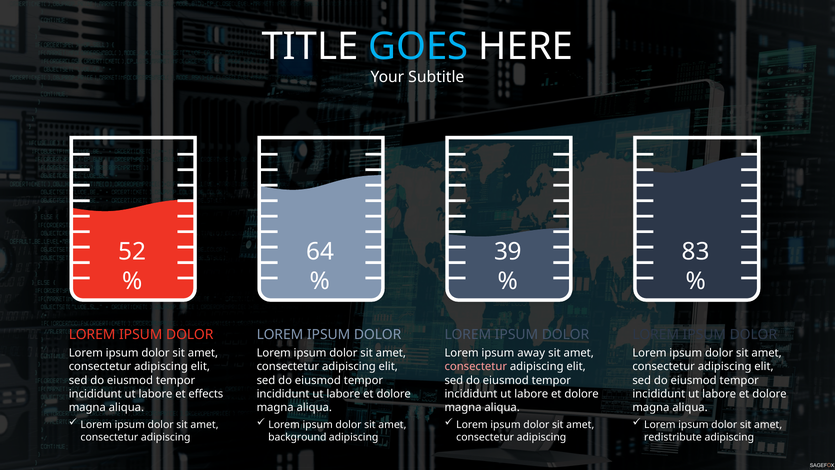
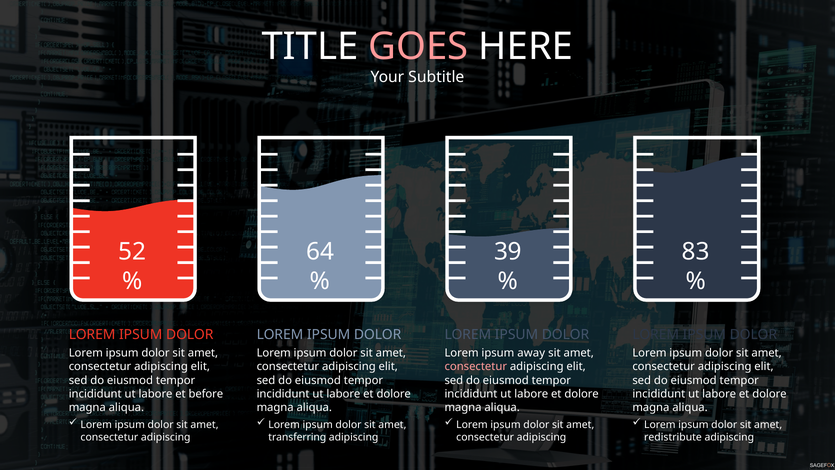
GOES colour: light blue -> pink
effects: effects -> before
background: background -> transferring
